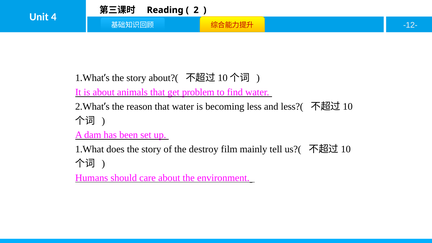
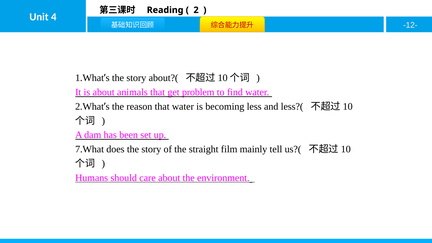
1.What at (90, 149): 1.What -> 7.What
destroy: destroy -> straight
